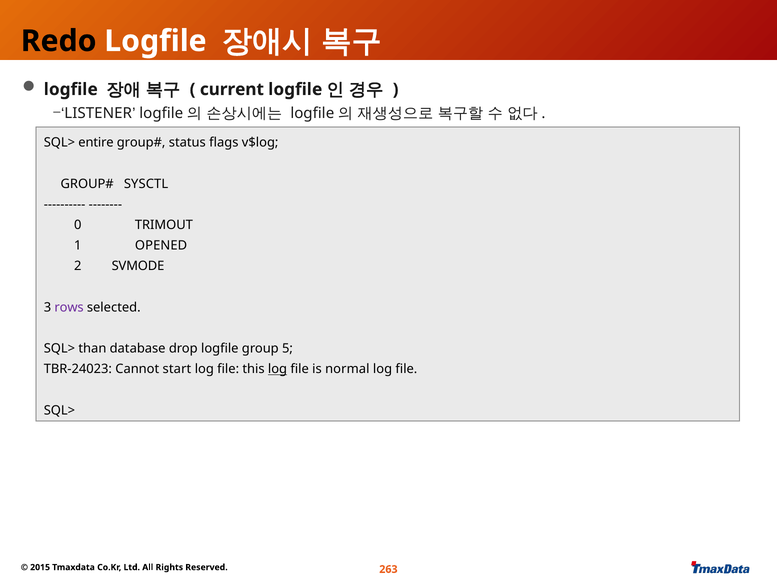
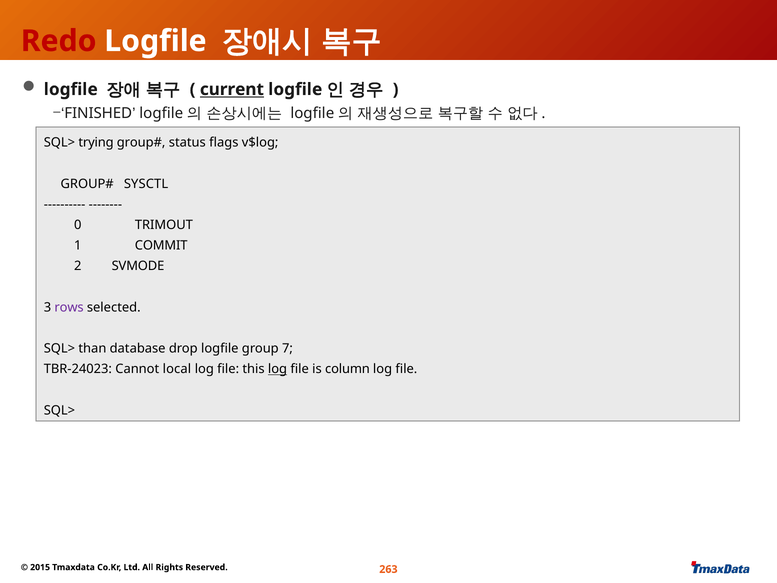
Redo colour: black -> red
current underline: none -> present
LISTENER: LISTENER -> FINISHED
entire: entire -> trying
OPENED: OPENED -> COMMIT
5: 5 -> 7
start: start -> local
normal: normal -> column
